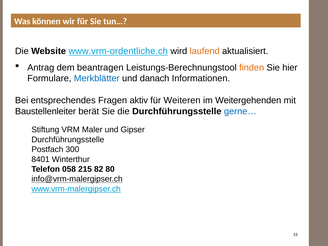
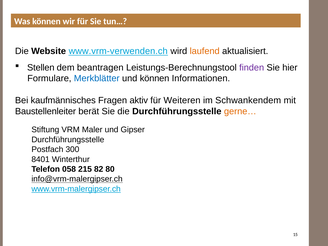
www.vrm-ordentliche.ch: www.vrm-ordentliche.ch -> www.vrm-verwenden.ch
Antrag: Antrag -> Stellen
finden colour: orange -> purple
und danach: danach -> können
entsprechendes: entsprechendes -> kaufmännisches
Weitergehenden: Weitergehenden -> Schwankendem
gerne… colour: blue -> orange
